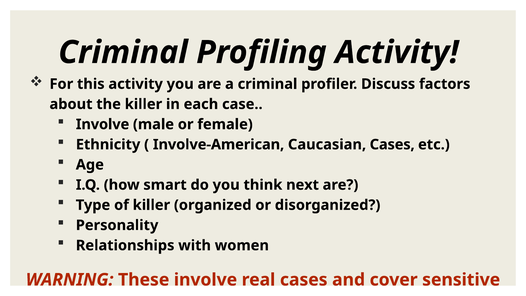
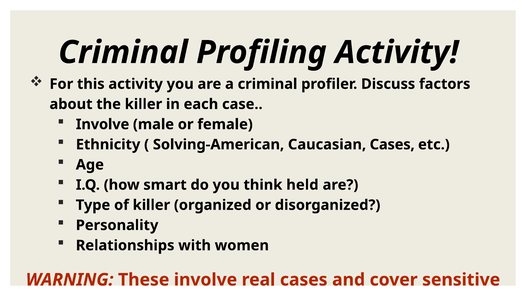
Involve-American: Involve-American -> Solving-American
next: next -> held
